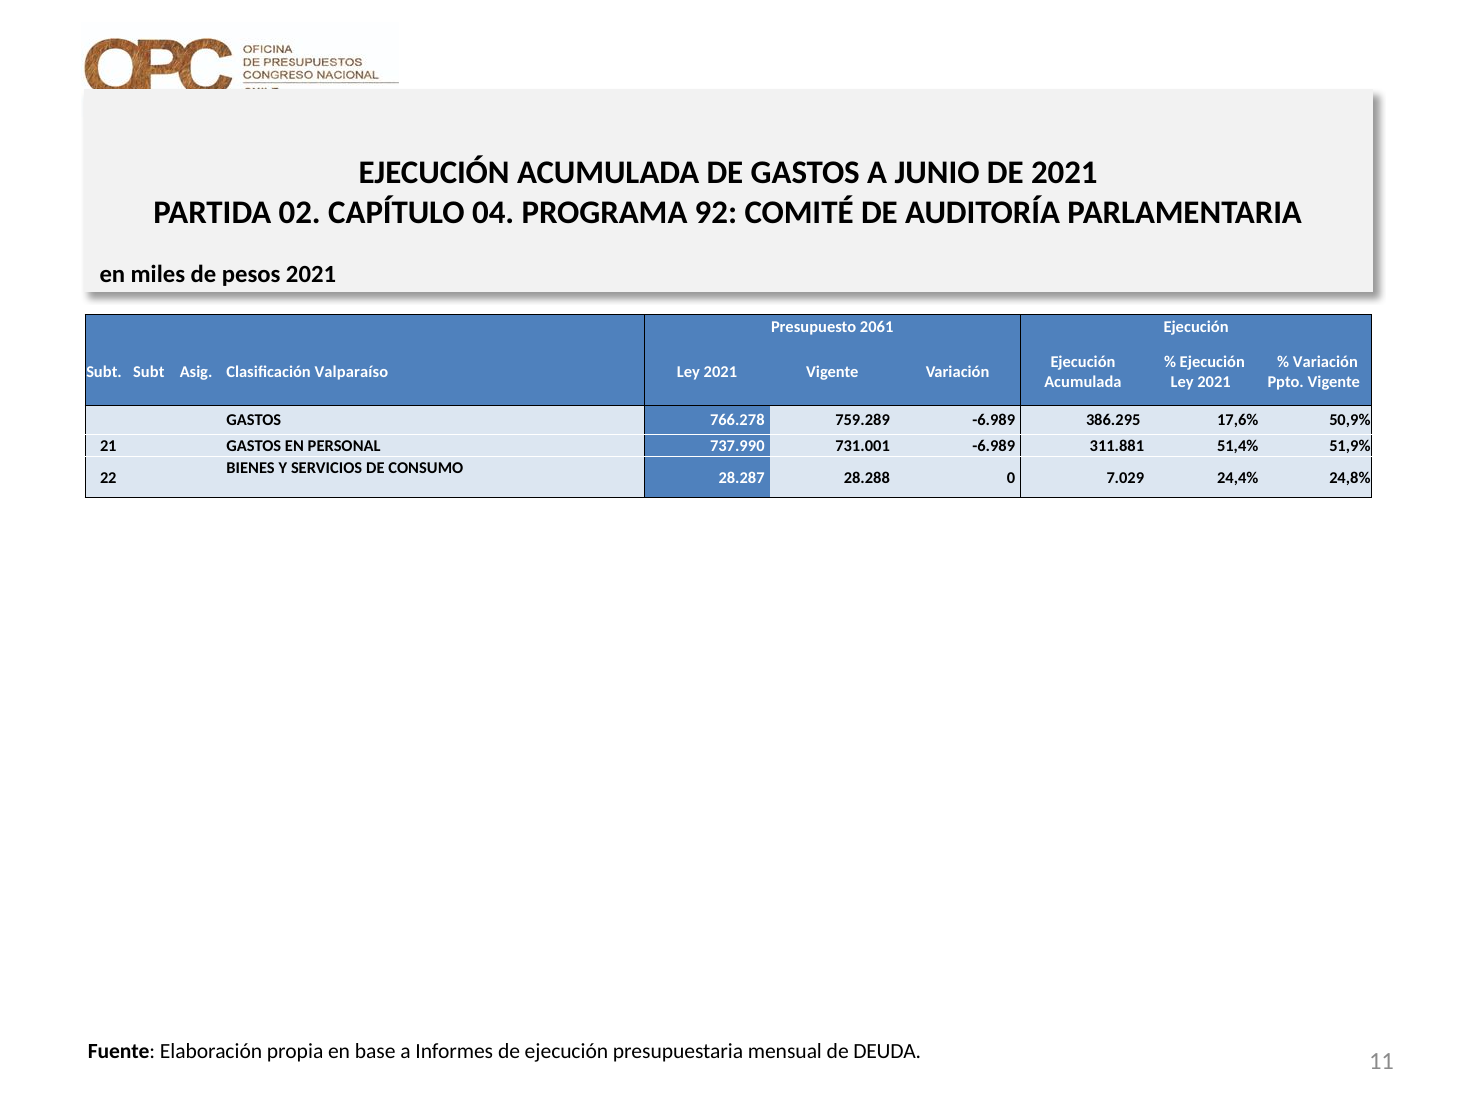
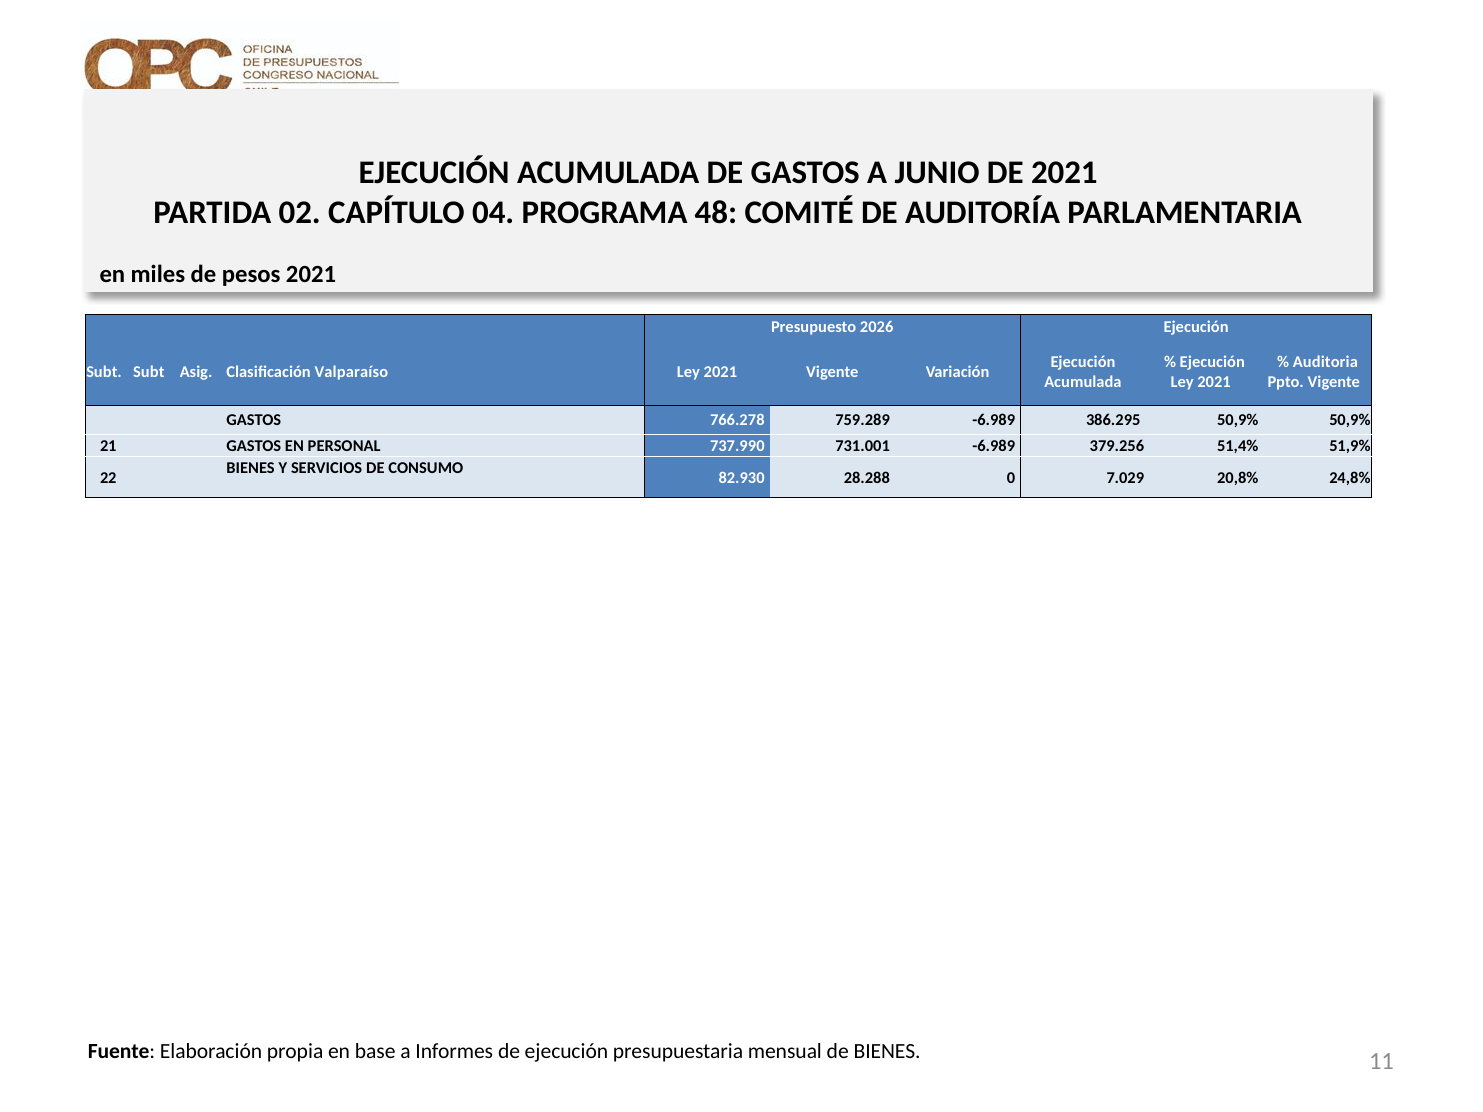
92: 92 -> 48
2061: 2061 -> 2026
Variación at (1325, 362): Variación -> Auditoria
386.295 17,6%: 17,6% -> 50,9%
311.881: 311.881 -> 379.256
28.287: 28.287 -> 82.930
24,4%: 24,4% -> 20,8%
de DEUDA: DEUDA -> BIENES
